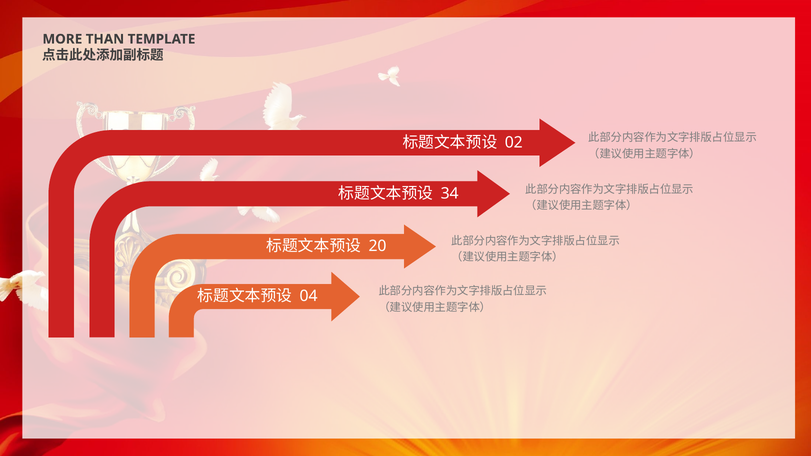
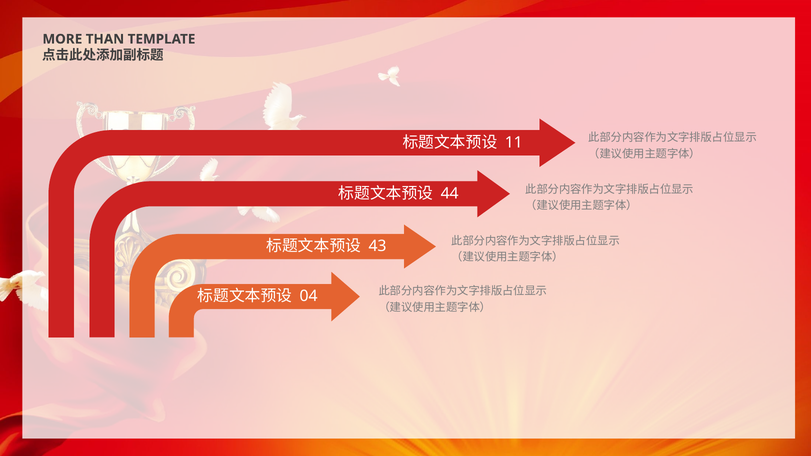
02: 02 -> 11
34: 34 -> 44
20: 20 -> 43
